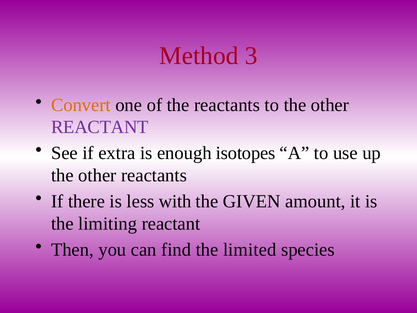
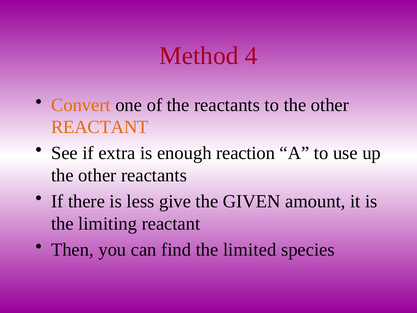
3: 3 -> 4
REACTANT at (100, 127) colour: purple -> orange
isotopes: isotopes -> reaction
with: with -> give
